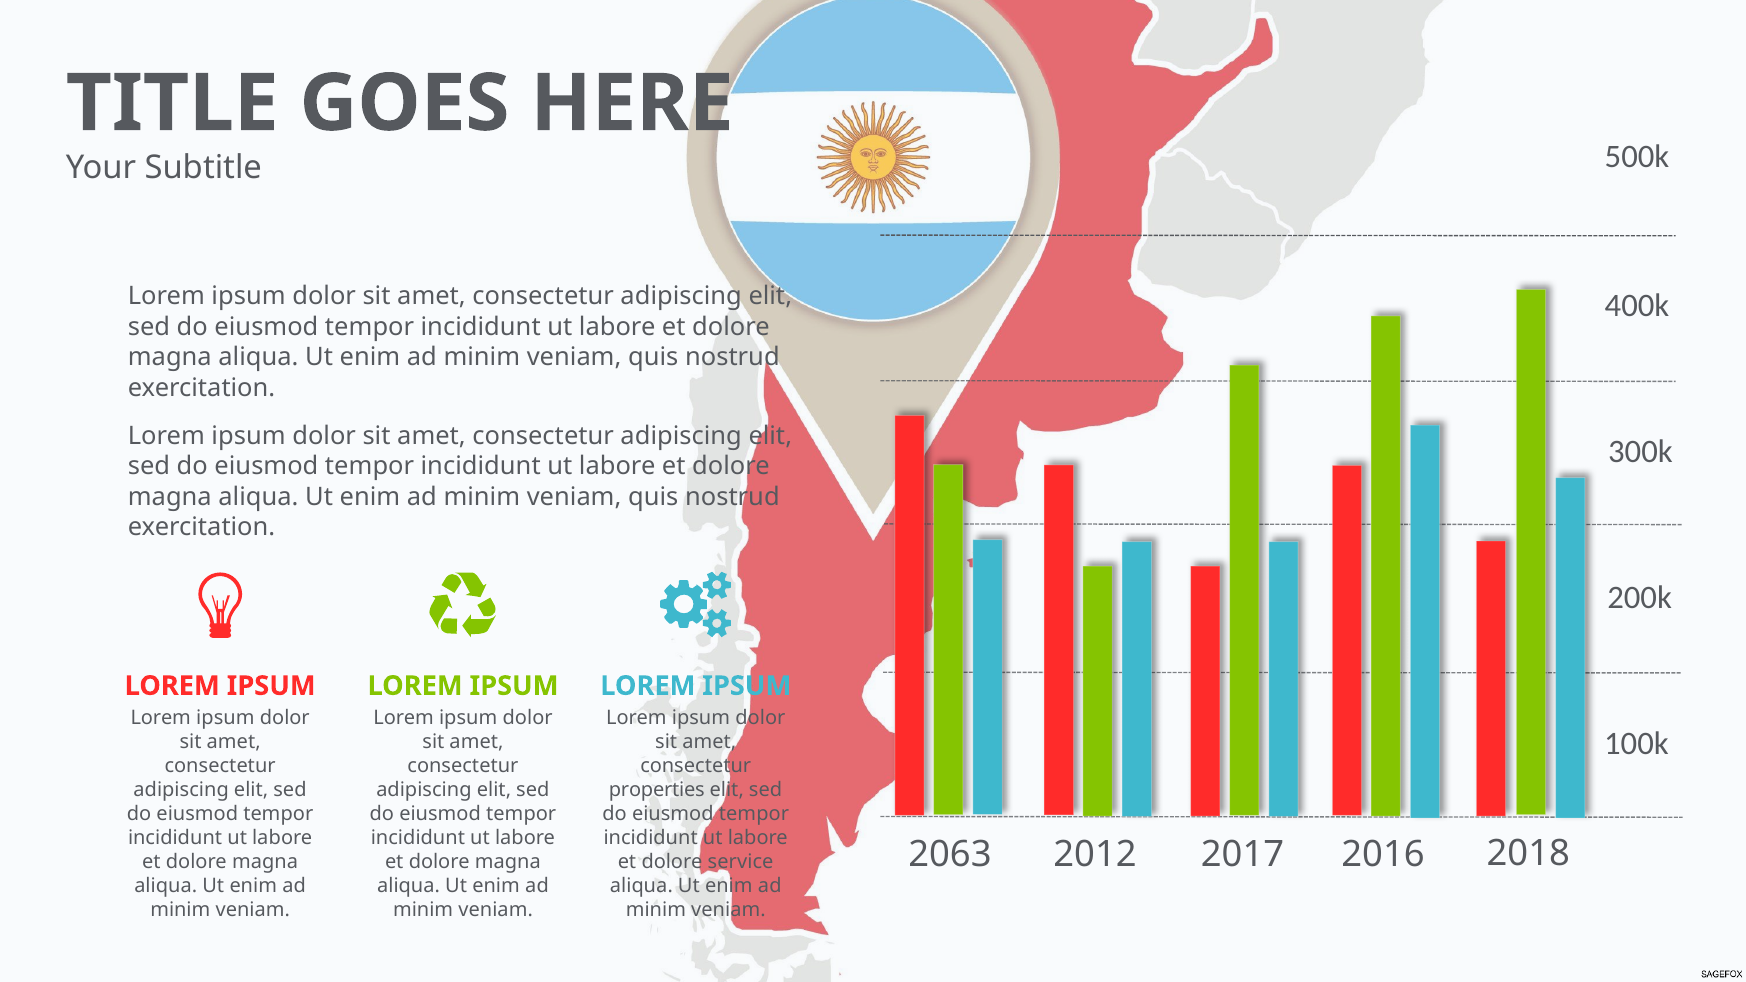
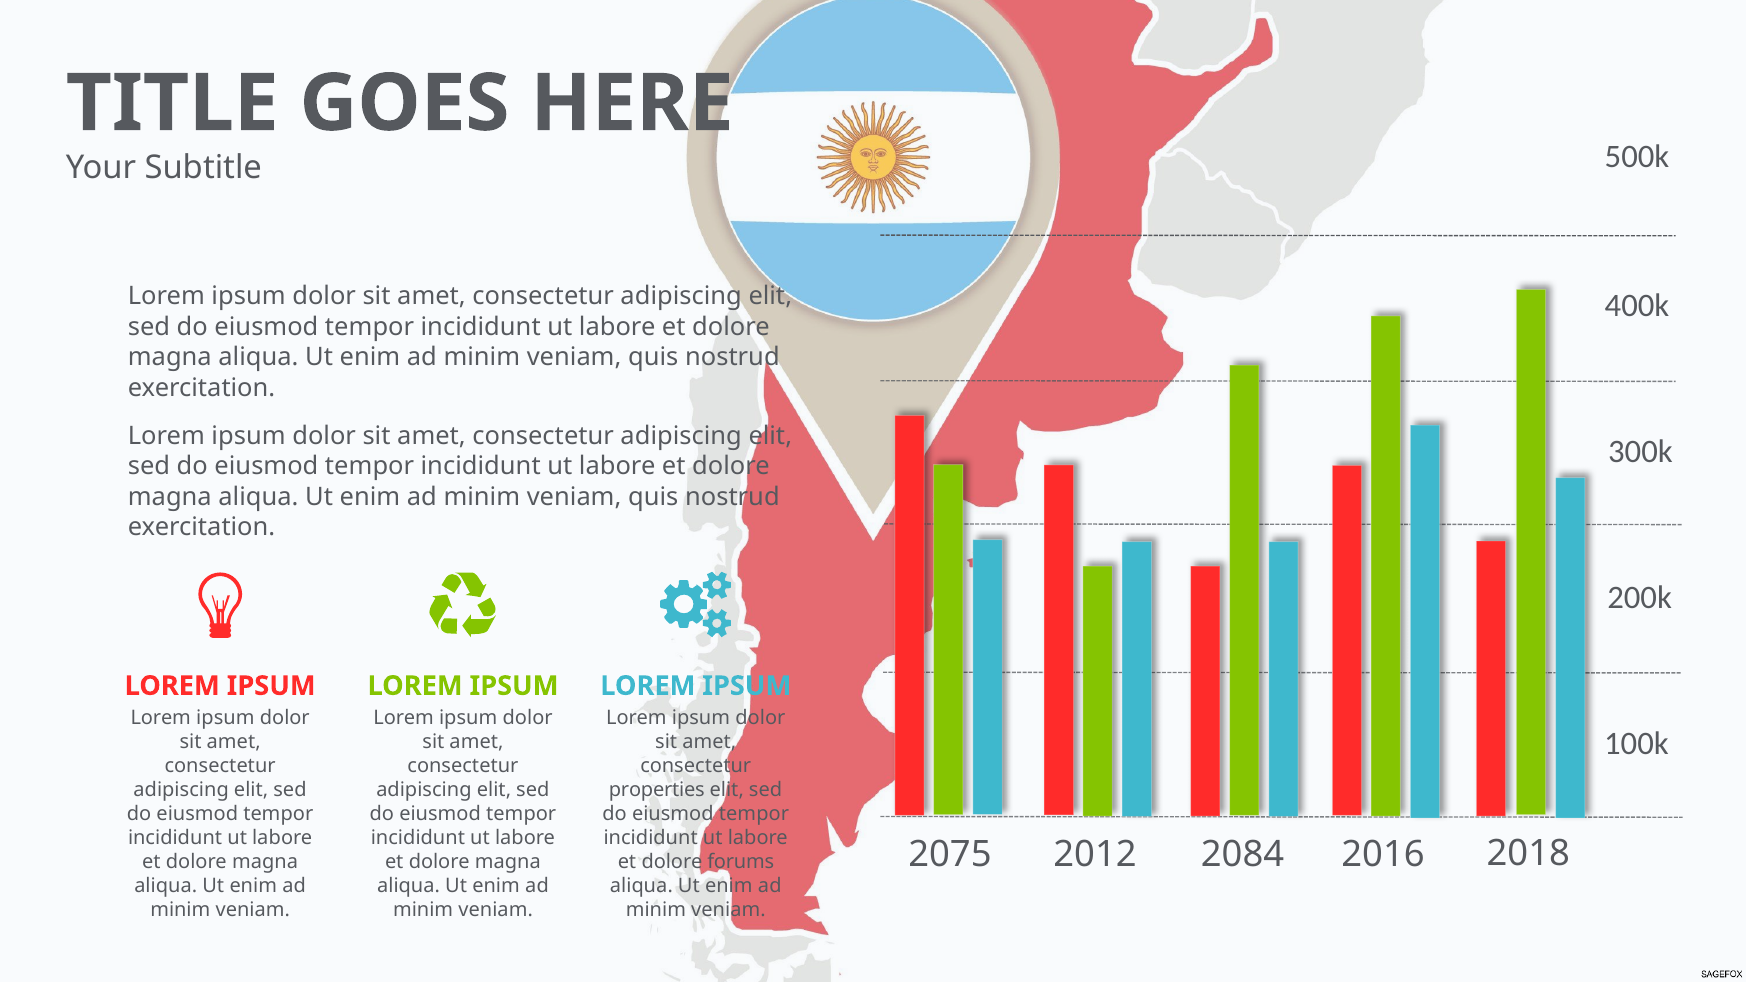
2063: 2063 -> 2075
2017: 2017 -> 2084
service: service -> forums
